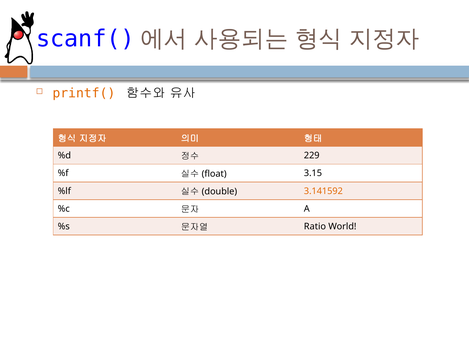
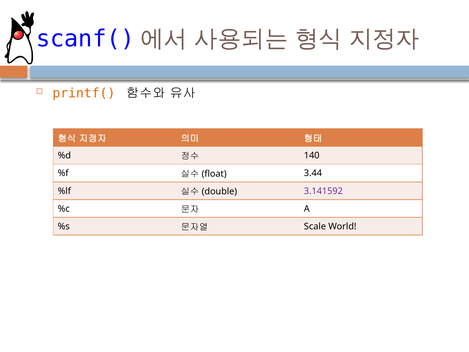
229: 229 -> 140
3.15: 3.15 -> 3.44
3.141592 colour: orange -> purple
Ratio: Ratio -> Scale
